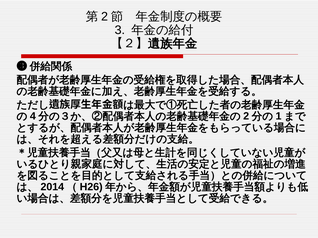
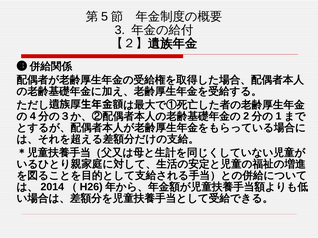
2 at (105, 17): 2 -> 5
